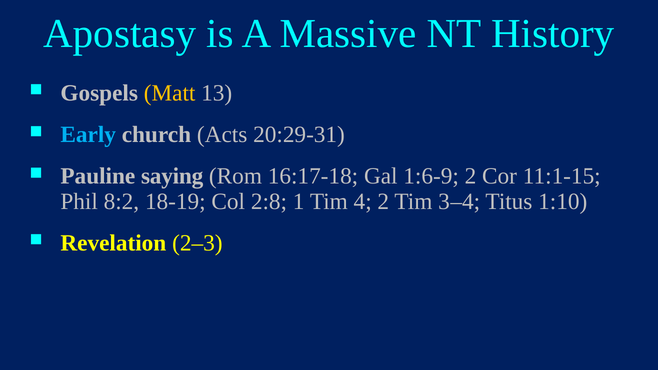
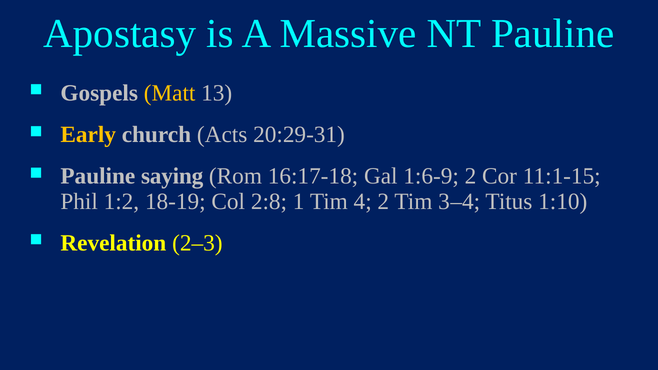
NT History: History -> Pauline
Early colour: light blue -> yellow
8:2: 8:2 -> 1:2
